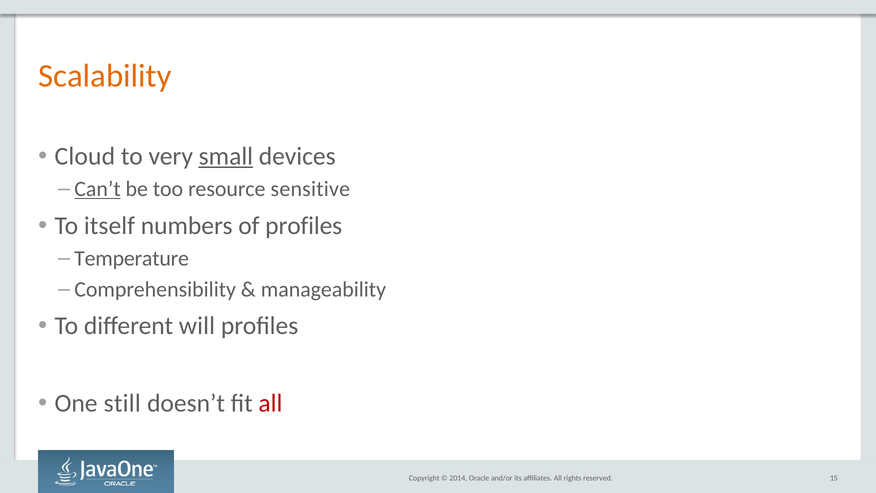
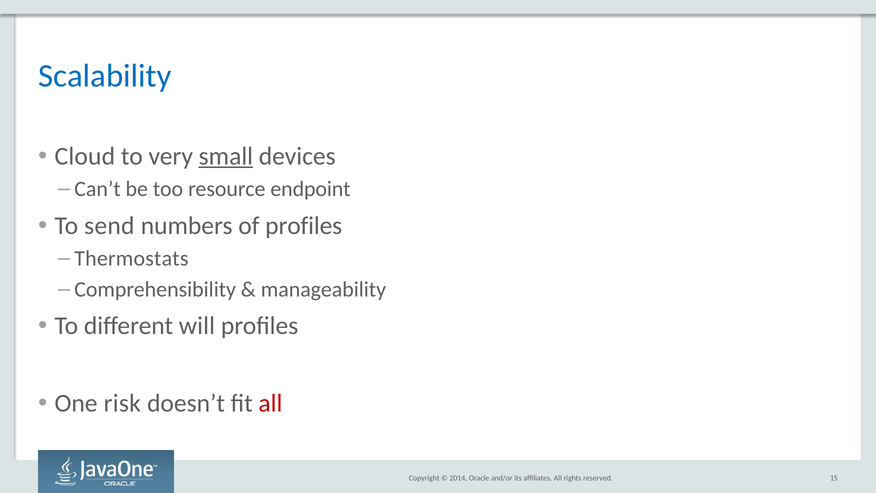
Scalability colour: orange -> blue
Can’t underline: present -> none
sensitive: sensitive -> endpoint
itself: itself -> send
Temperature: Temperature -> Thermostats
still: still -> risk
